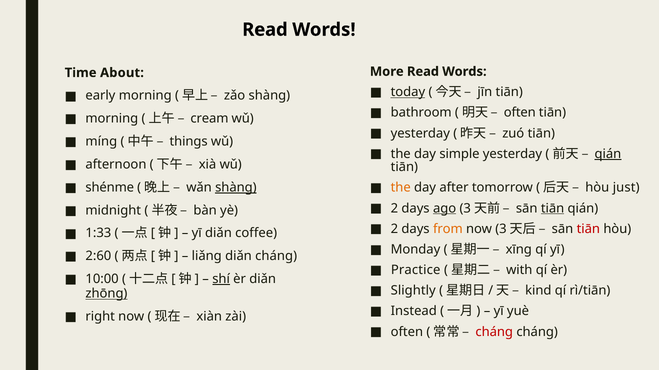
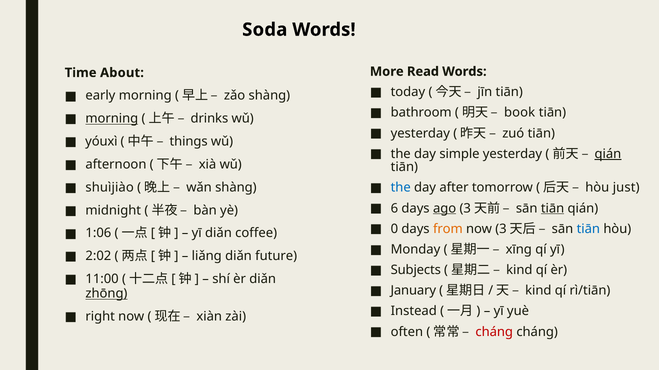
Read at (265, 30): Read -> Soda
today underline: present -> none
often at (520, 113): often -> book
morning at (112, 119) underline: none -> present
cream: cream -> drinks
míng: míng -> yóuxì
shénme: shénme -> shuìjiào
shàng at (236, 188) underline: present -> none
the at (401, 188) colour: orange -> blue
2 at (394, 209): 2 -> 6
2 at (394, 229): 2 -> 0
tiān at (588, 229) colour: red -> blue
1:33: 1:33 -> 1:06
2:60: 2:60 -> 2:02
diǎn cháng: cháng -> future
Practice: Practice -> Subjects
with at (519, 271): with -> kind
10:00: 10:00 -> 11:00
shí underline: present -> none
Slightly: Slightly -> January
